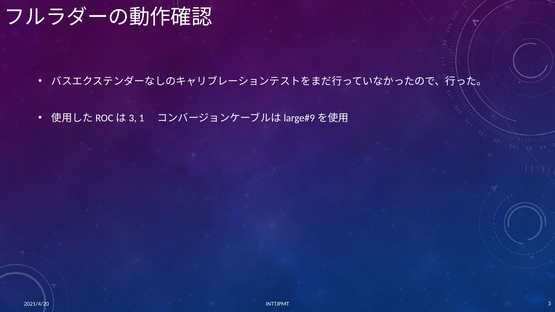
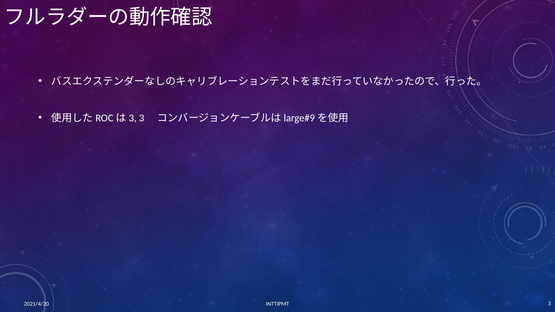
1 at (142, 118): 1 -> 3
